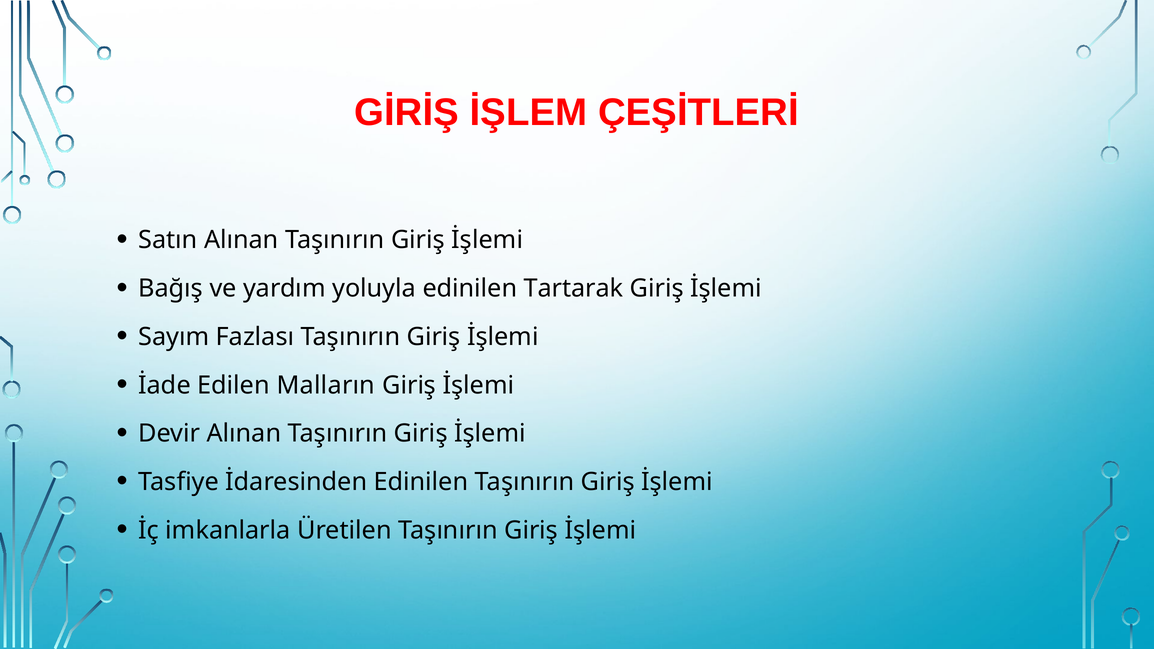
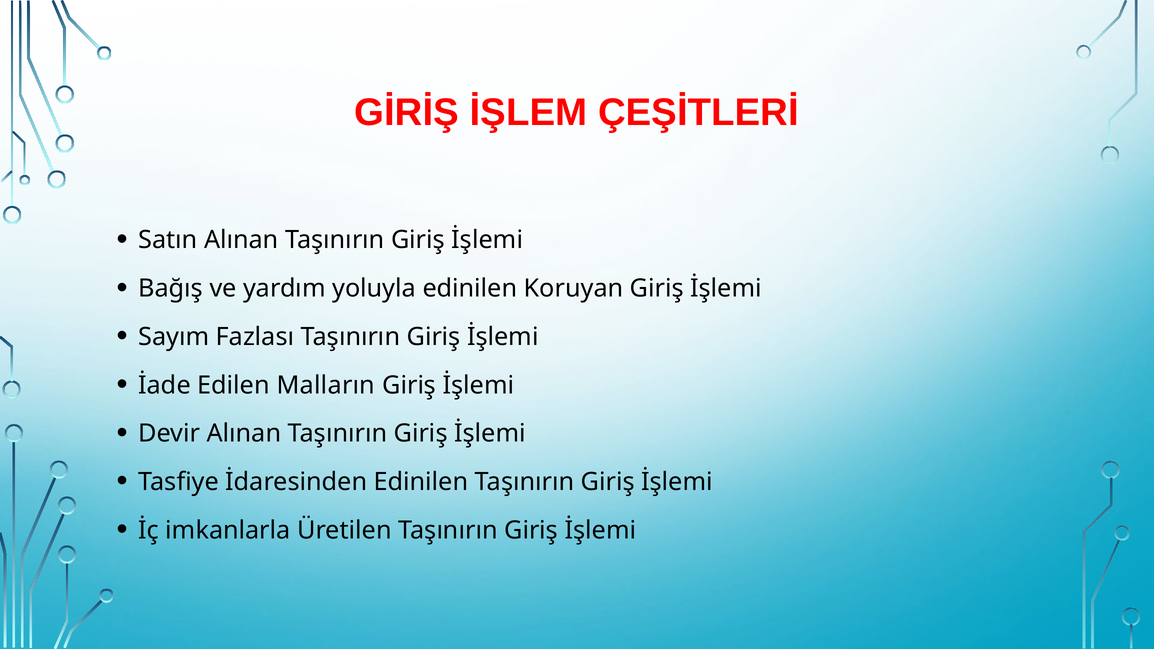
Tartarak: Tartarak -> Koruyan
